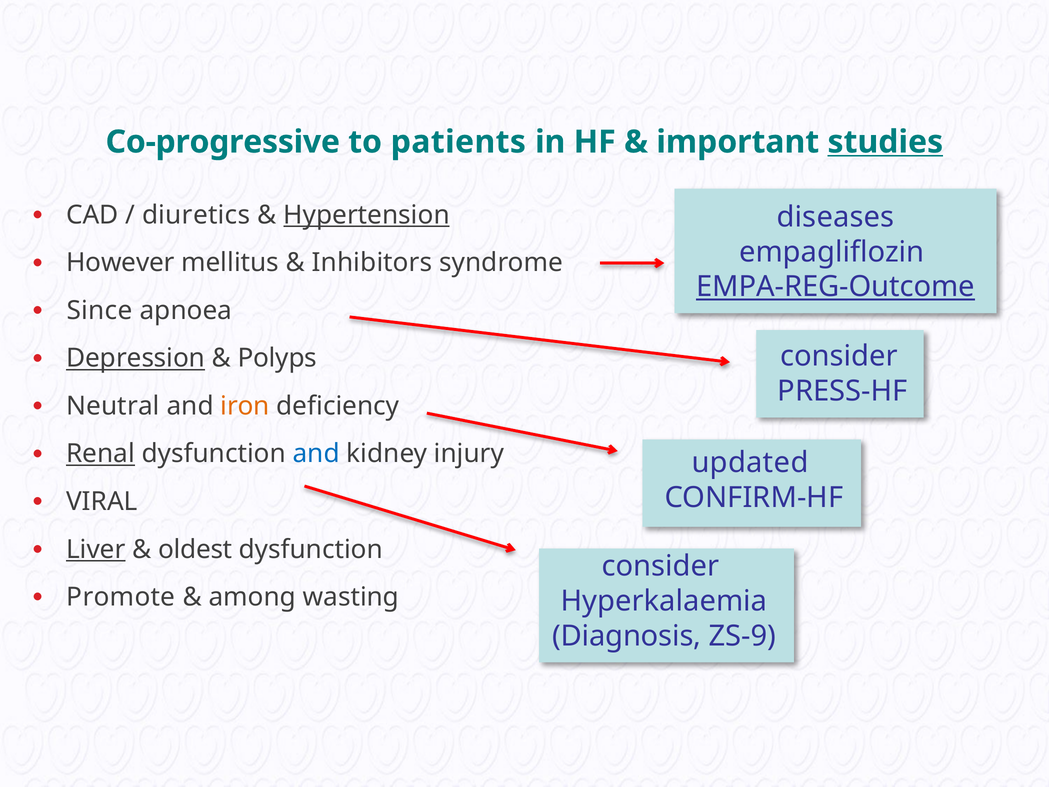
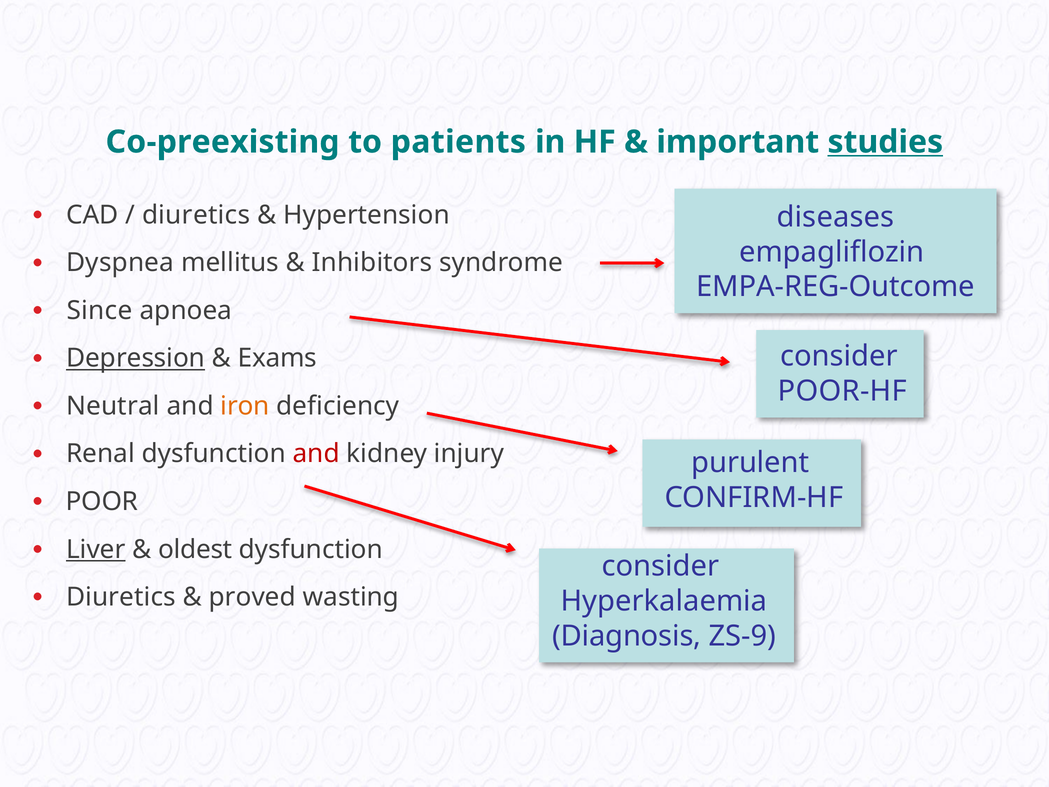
Co-progressive: Co-progressive -> Co-preexisting
Hypertension underline: present -> none
However: However -> Dyspnea
EMPA-REG-Outcome underline: present -> none
Polyps: Polyps -> Exams
PRESS-HF: PRESS-HF -> POOR-HF
Renal underline: present -> none
and at (316, 454) colour: blue -> red
updated: updated -> purulent
VIRAL: VIRAL -> POOR
Promote at (121, 597): Promote -> Diuretics
among: among -> proved
